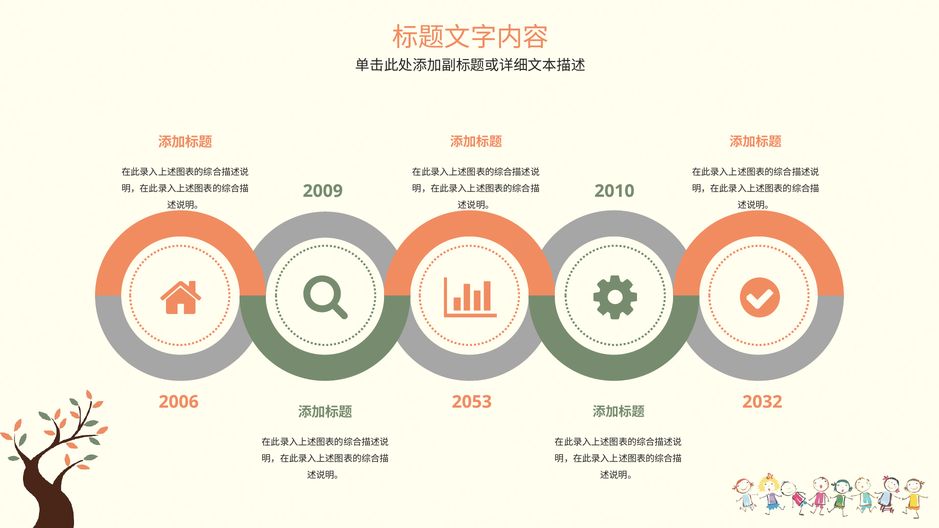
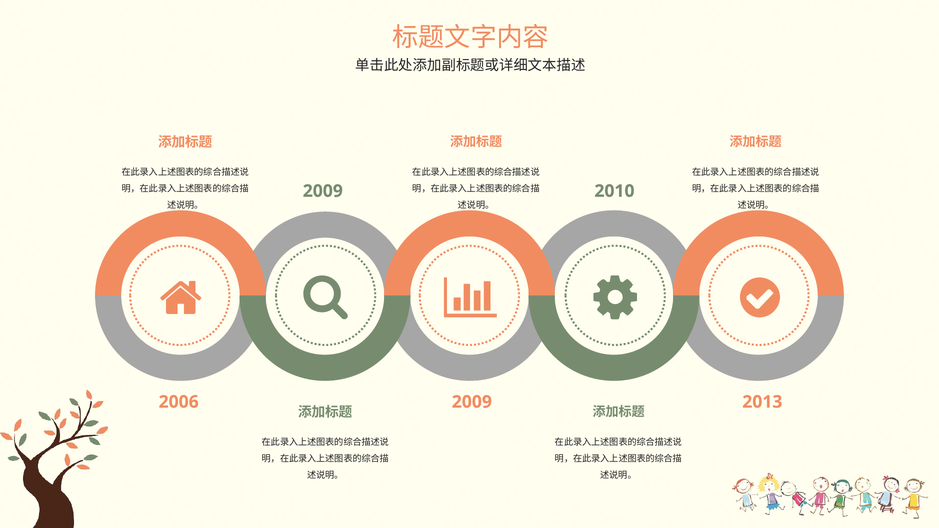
2053 at (472, 402): 2053 -> 2009
2032: 2032 -> 2013
